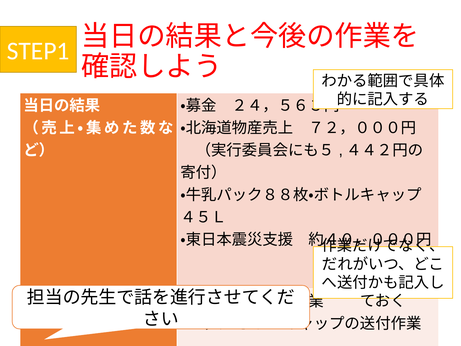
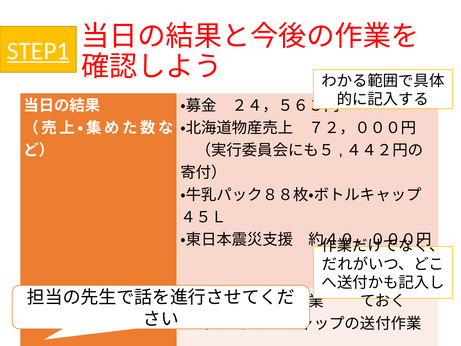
STEP1 underline: none -> present
